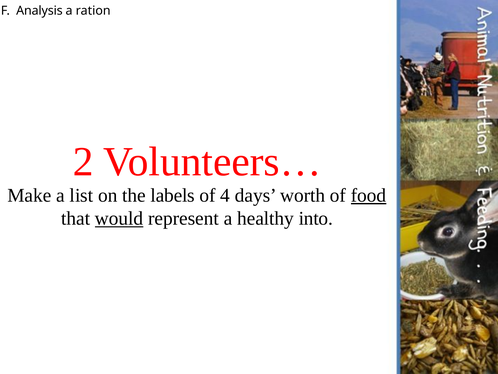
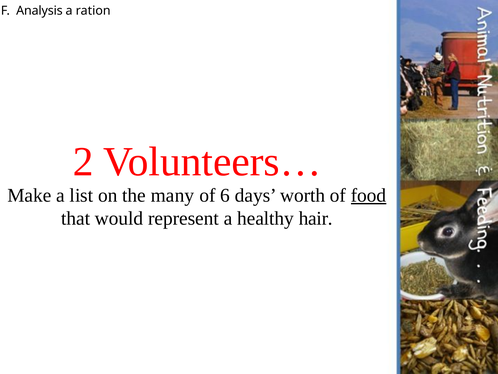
labels: labels -> many
4: 4 -> 6
would underline: present -> none
into: into -> hair
